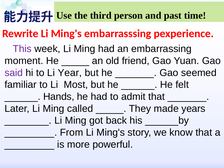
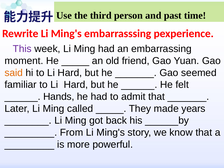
said colour: purple -> orange
hi to Li Year: Year -> Hard
familiar to Li Most: Most -> Hard
